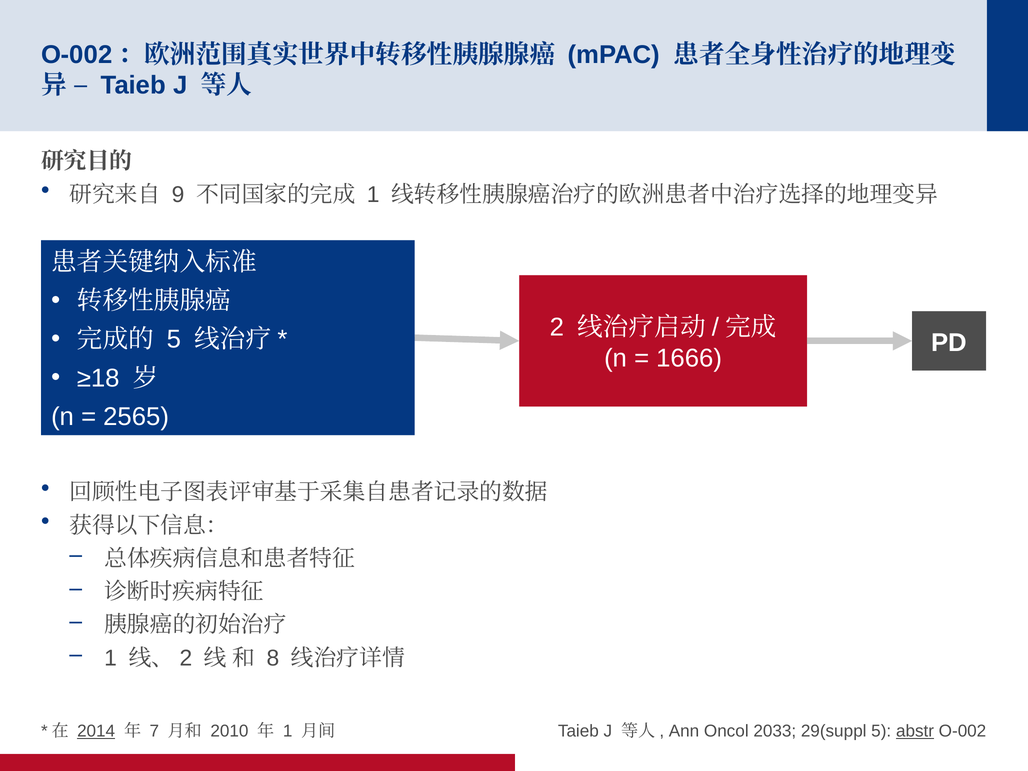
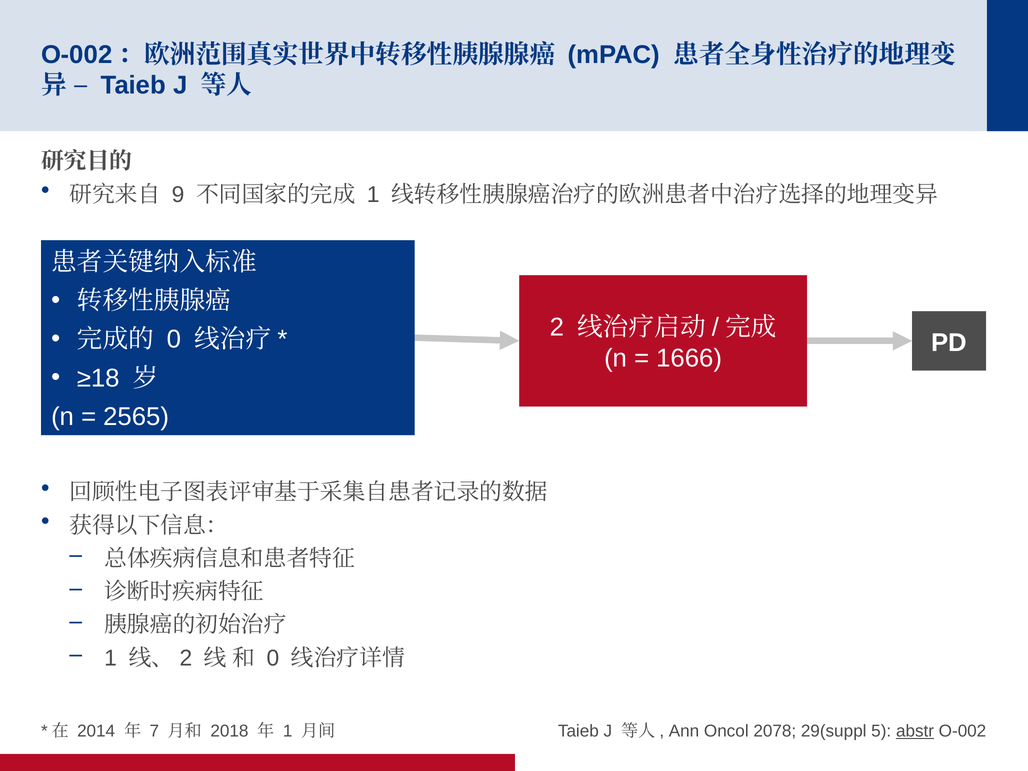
5 at (174, 340): 5 -> 0
8 at (273, 658): 8 -> 0
2014 underline: present -> none
2010: 2010 -> 2018
2033: 2033 -> 2078
